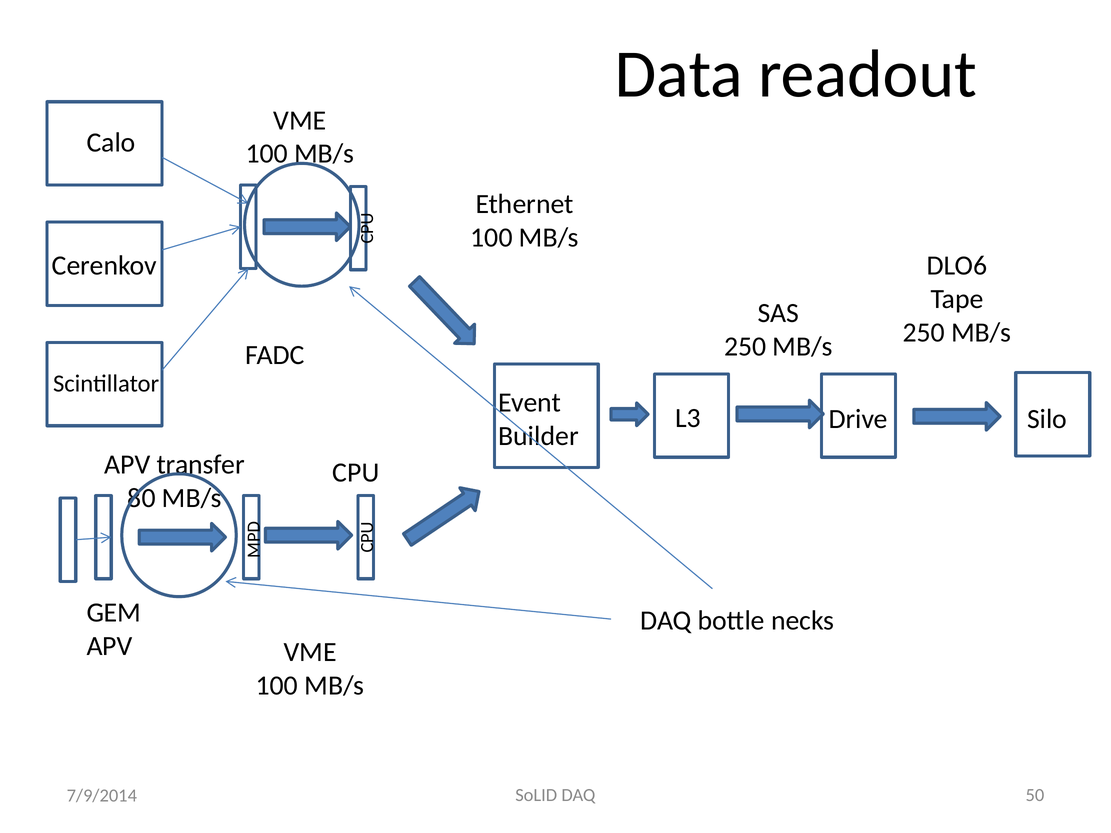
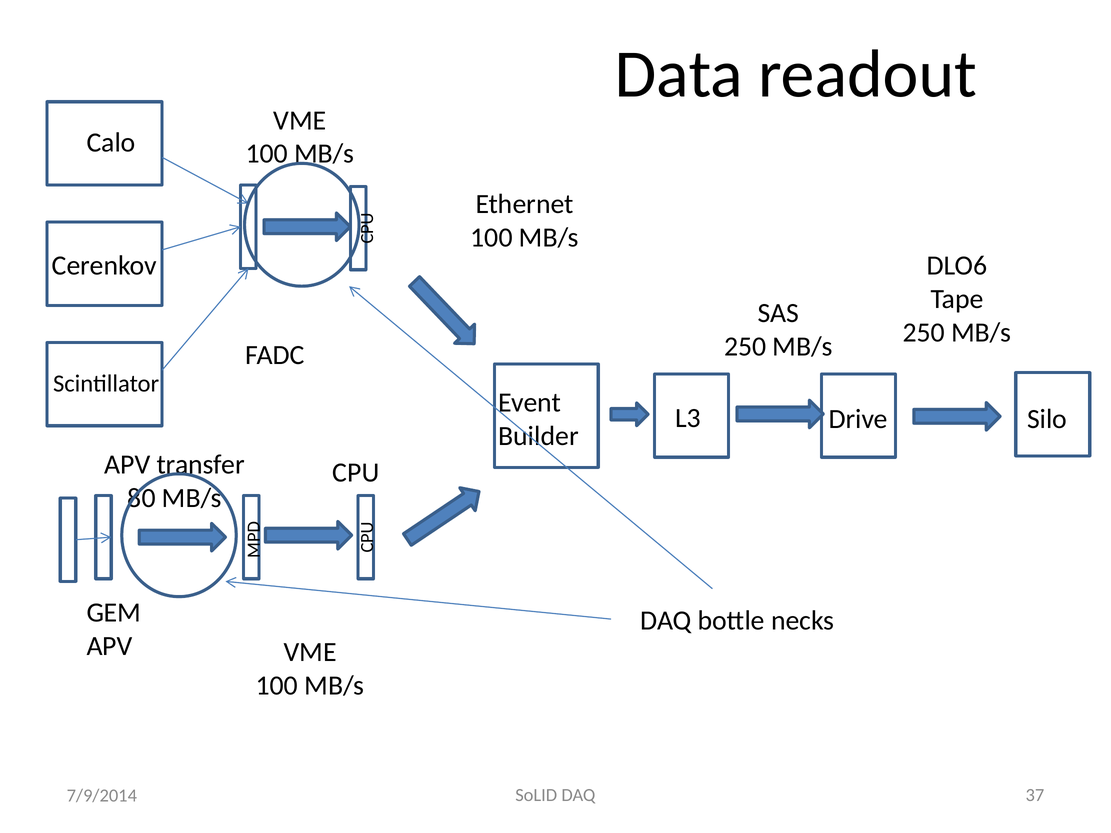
50: 50 -> 37
